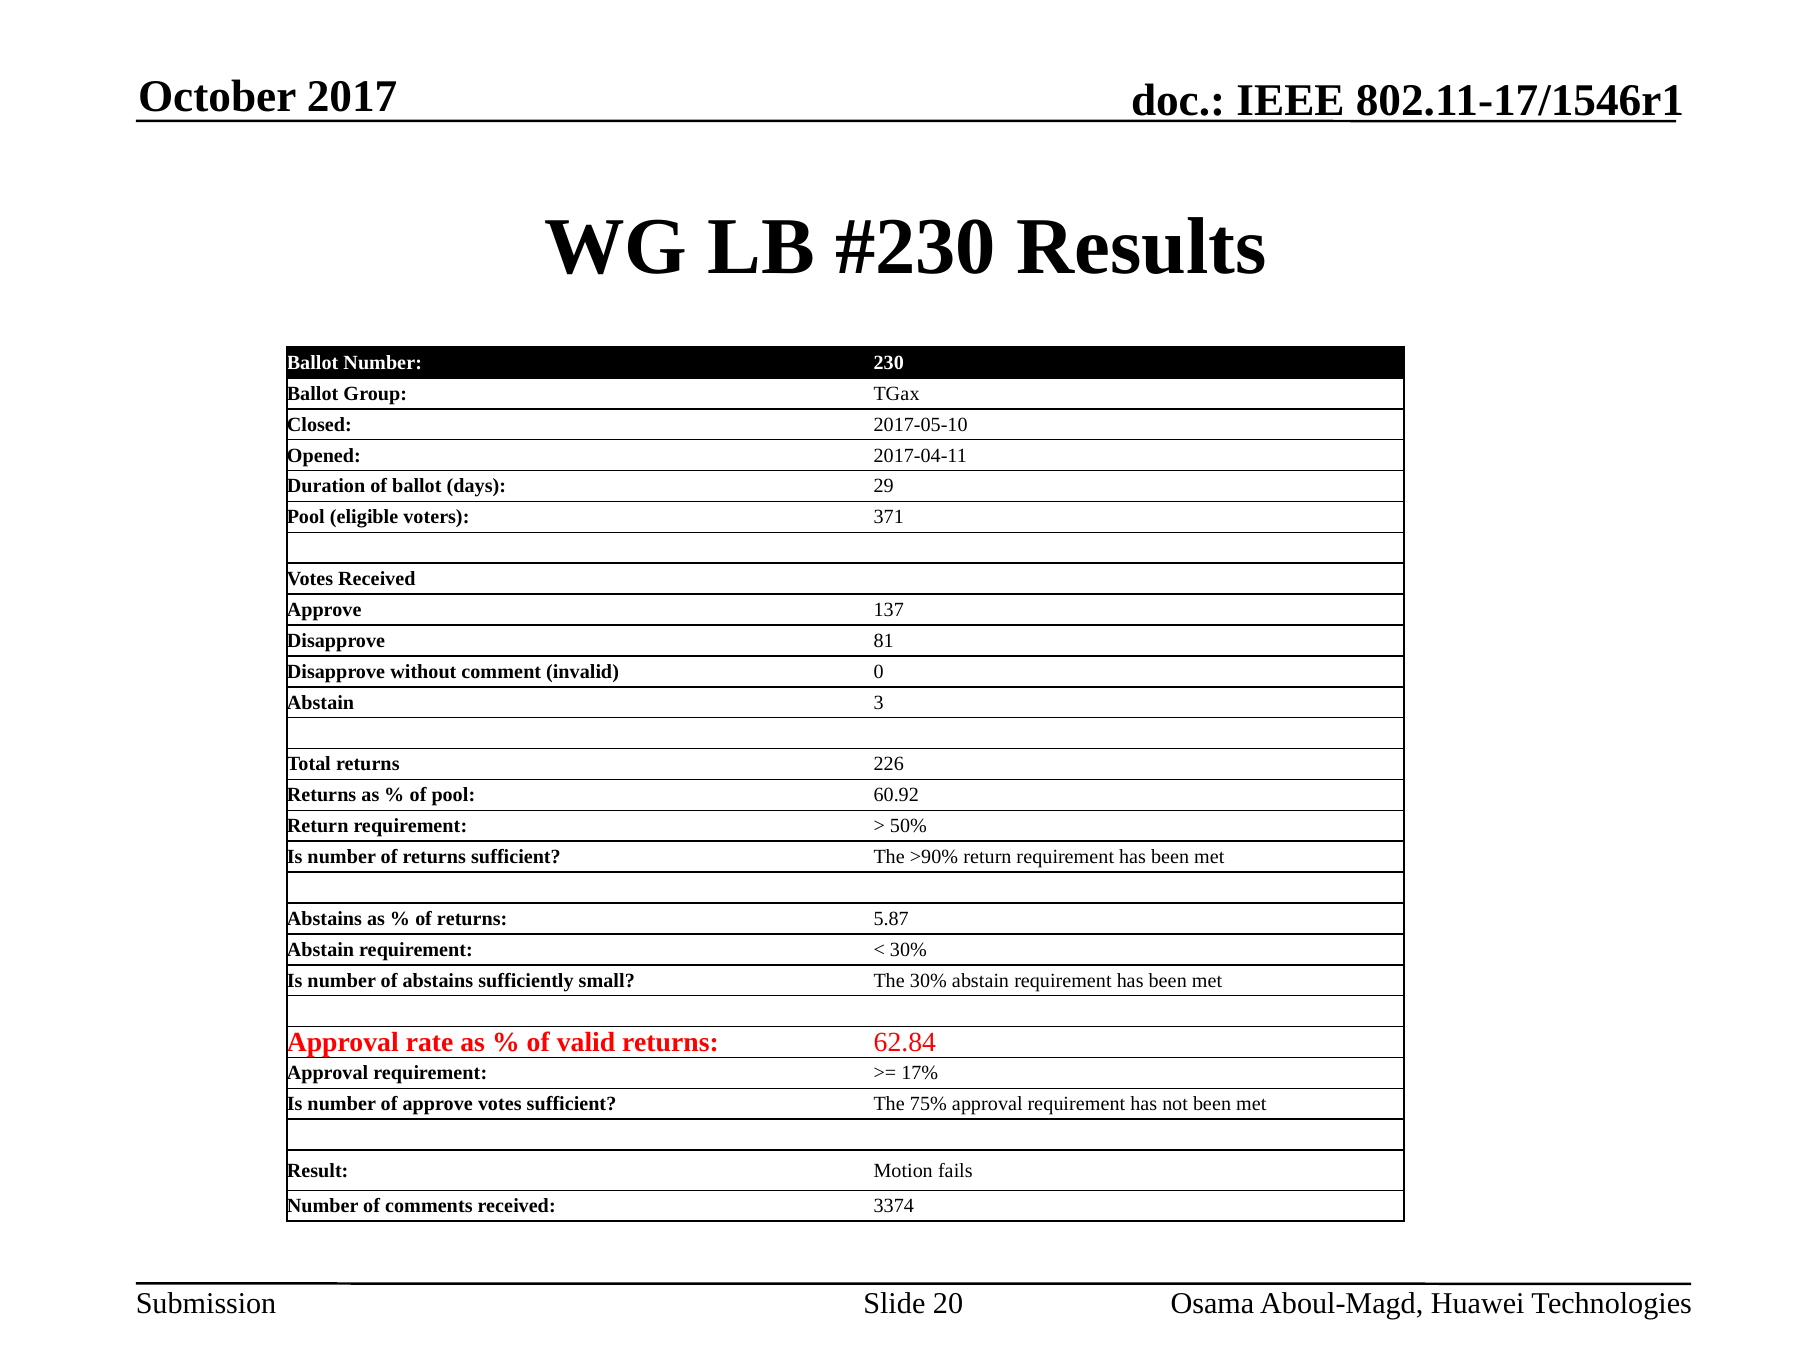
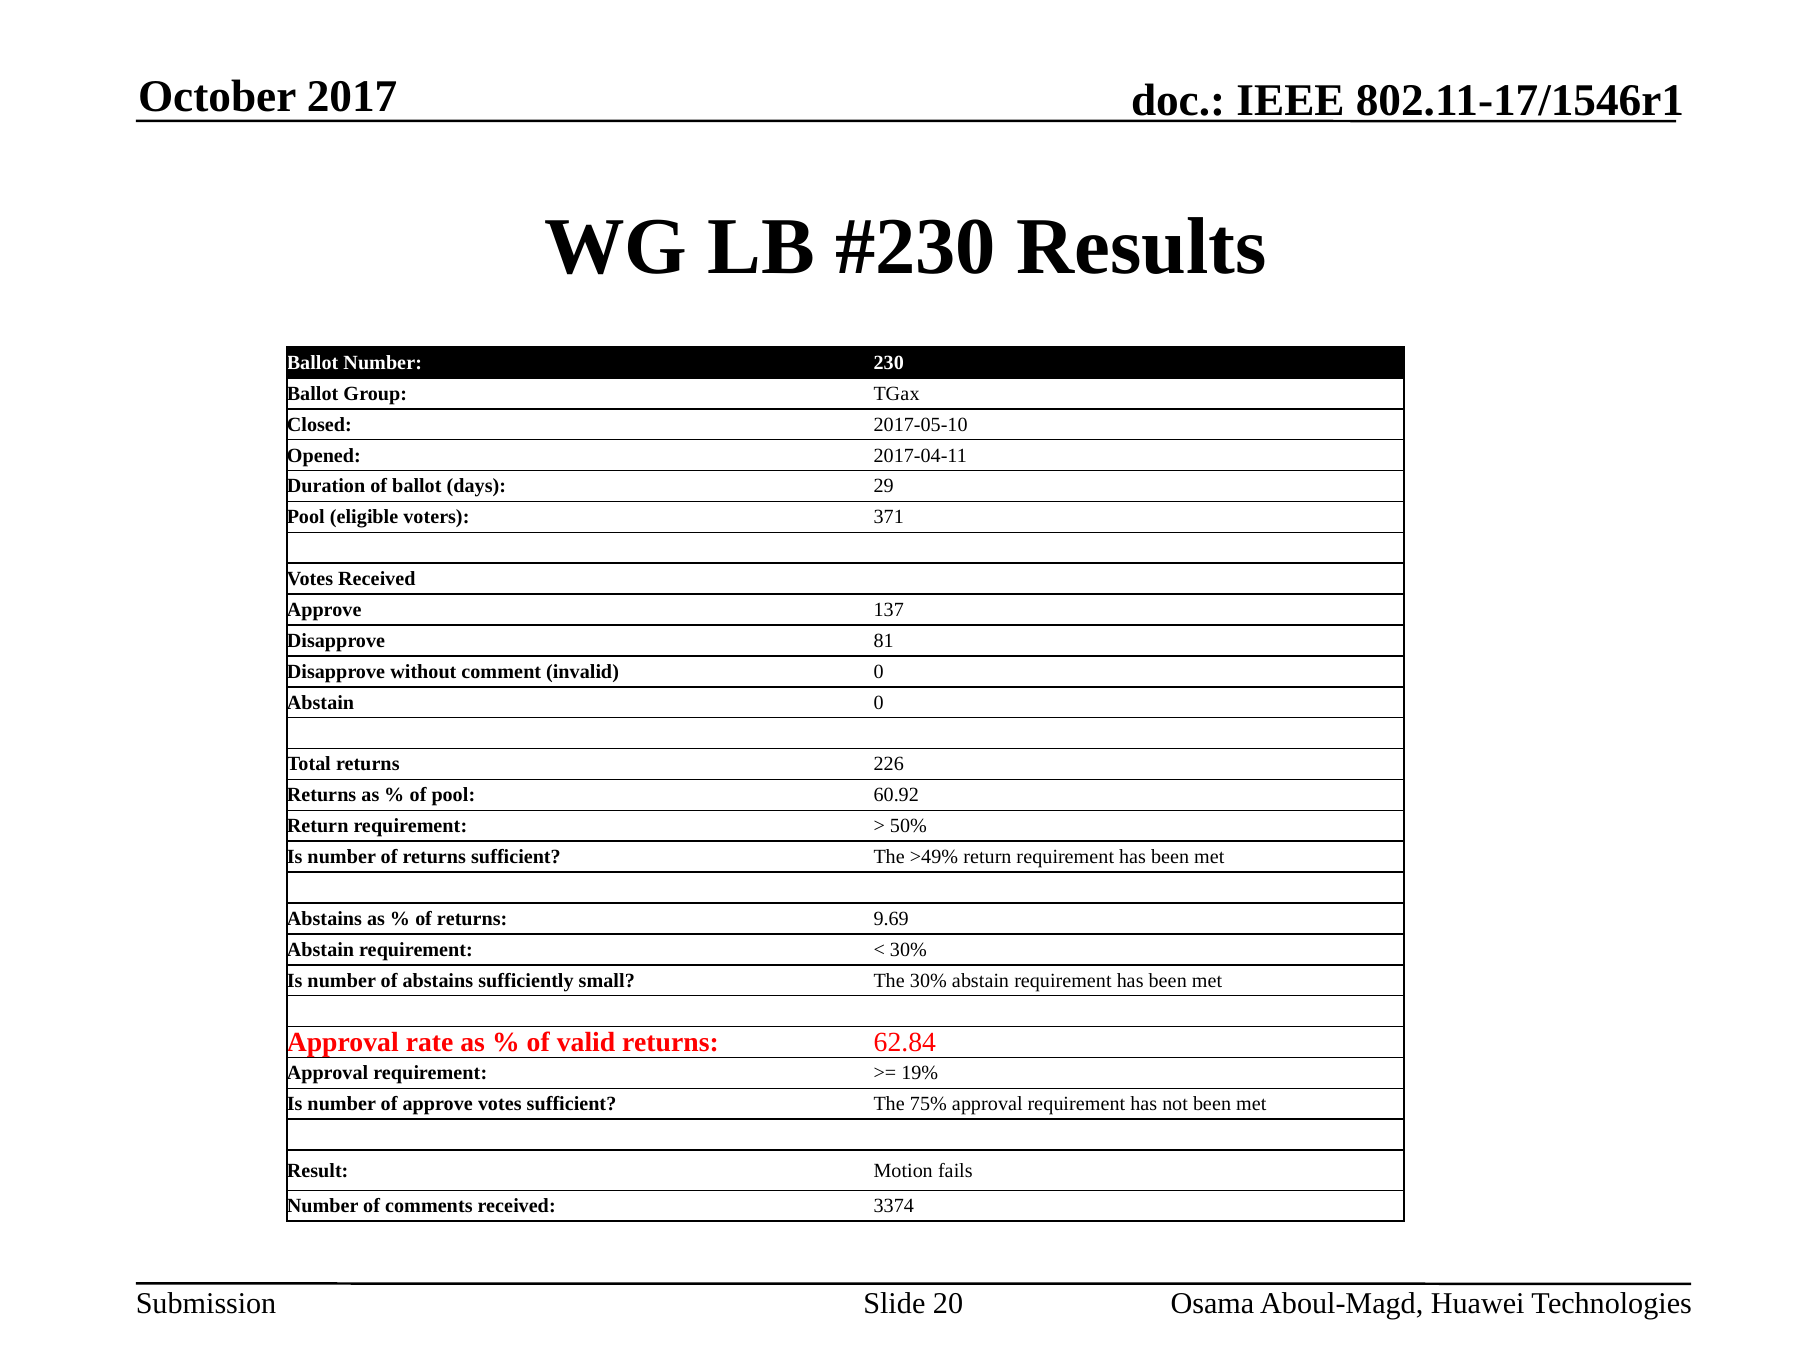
Abstain 3: 3 -> 0
>90%: >90% -> >49%
5.87: 5.87 -> 9.69
17%: 17% -> 19%
